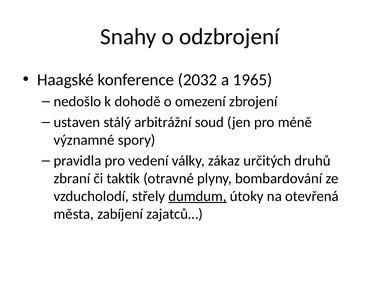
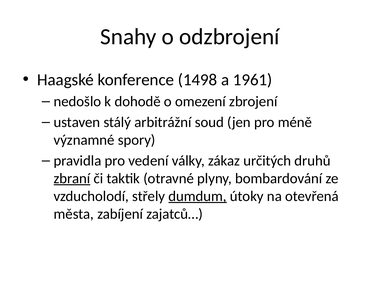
2032: 2032 -> 1498
1965: 1965 -> 1961
zbraní underline: none -> present
